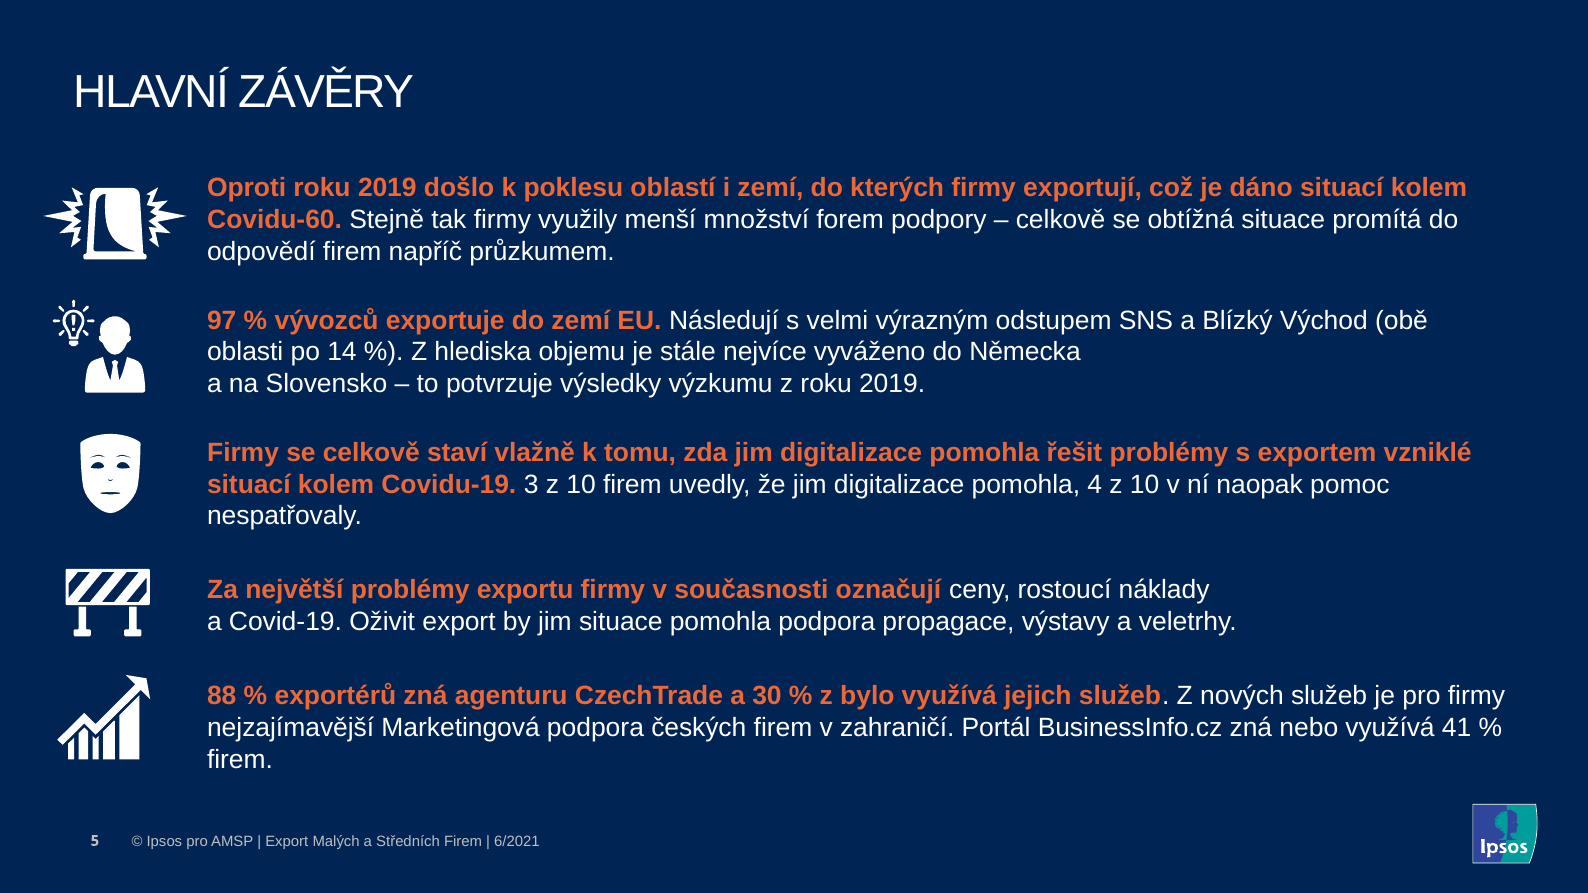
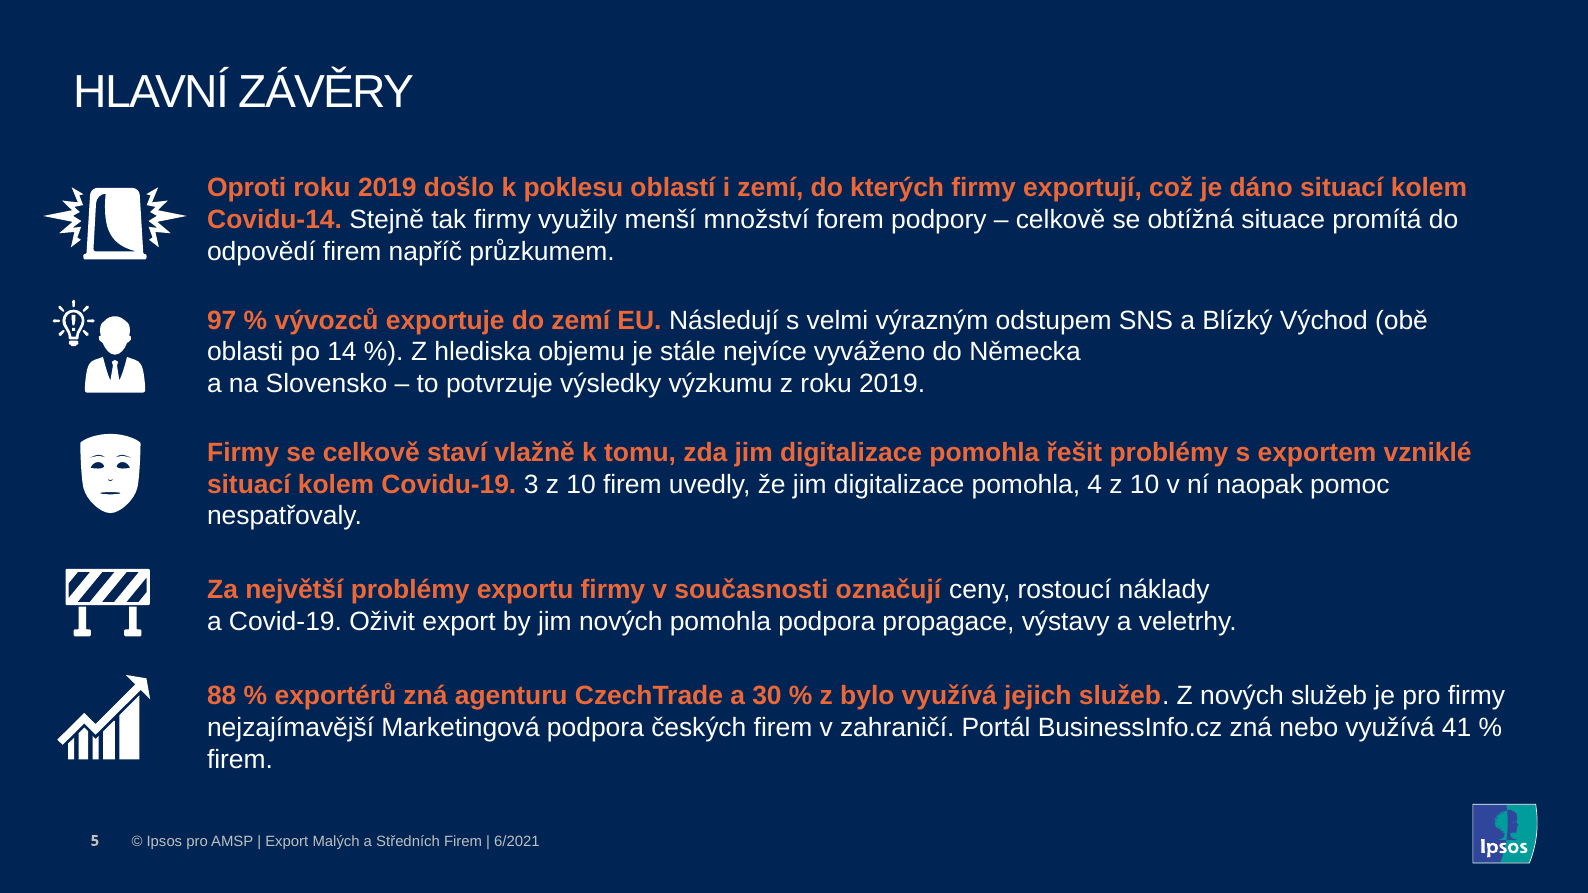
Covidu-60: Covidu-60 -> Covidu-14
jim situace: situace -> nových
